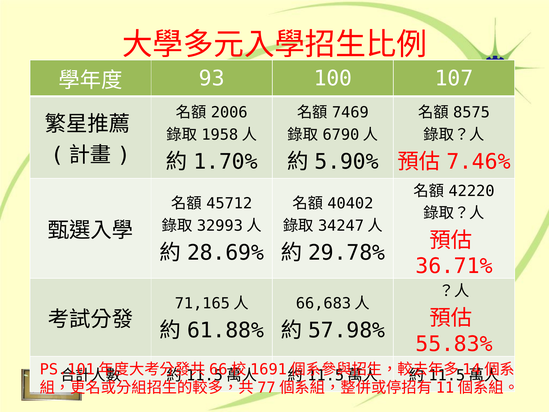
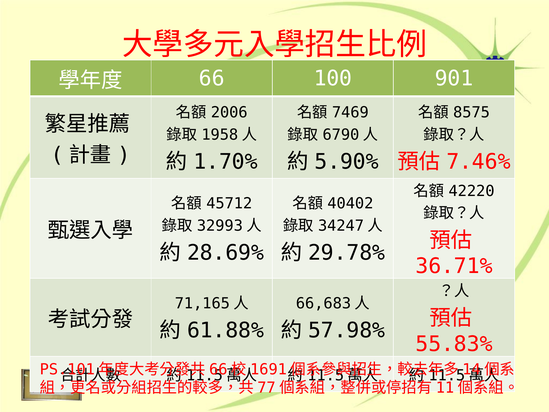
93: 93 -> 66
107: 107 -> 901
